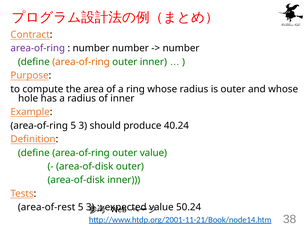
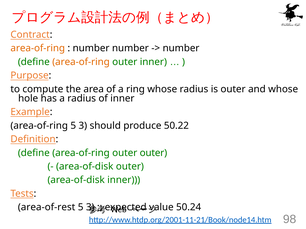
area-of-ring at (38, 48) colour: purple -> orange
40.24: 40.24 -> 50.22
outer value: value -> outer
38: 38 -> 98
